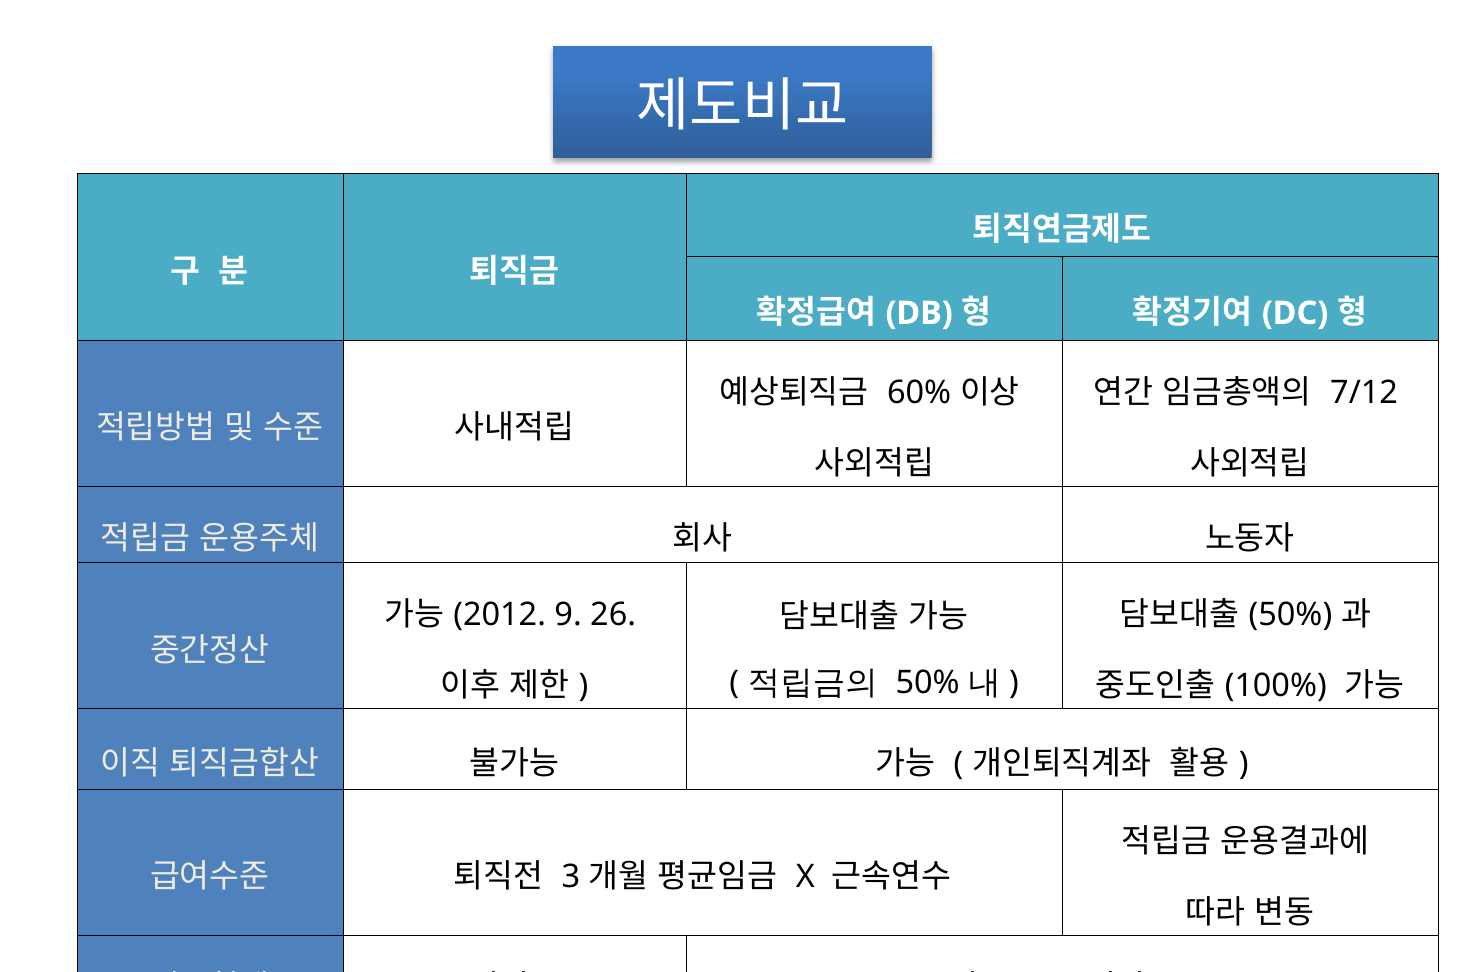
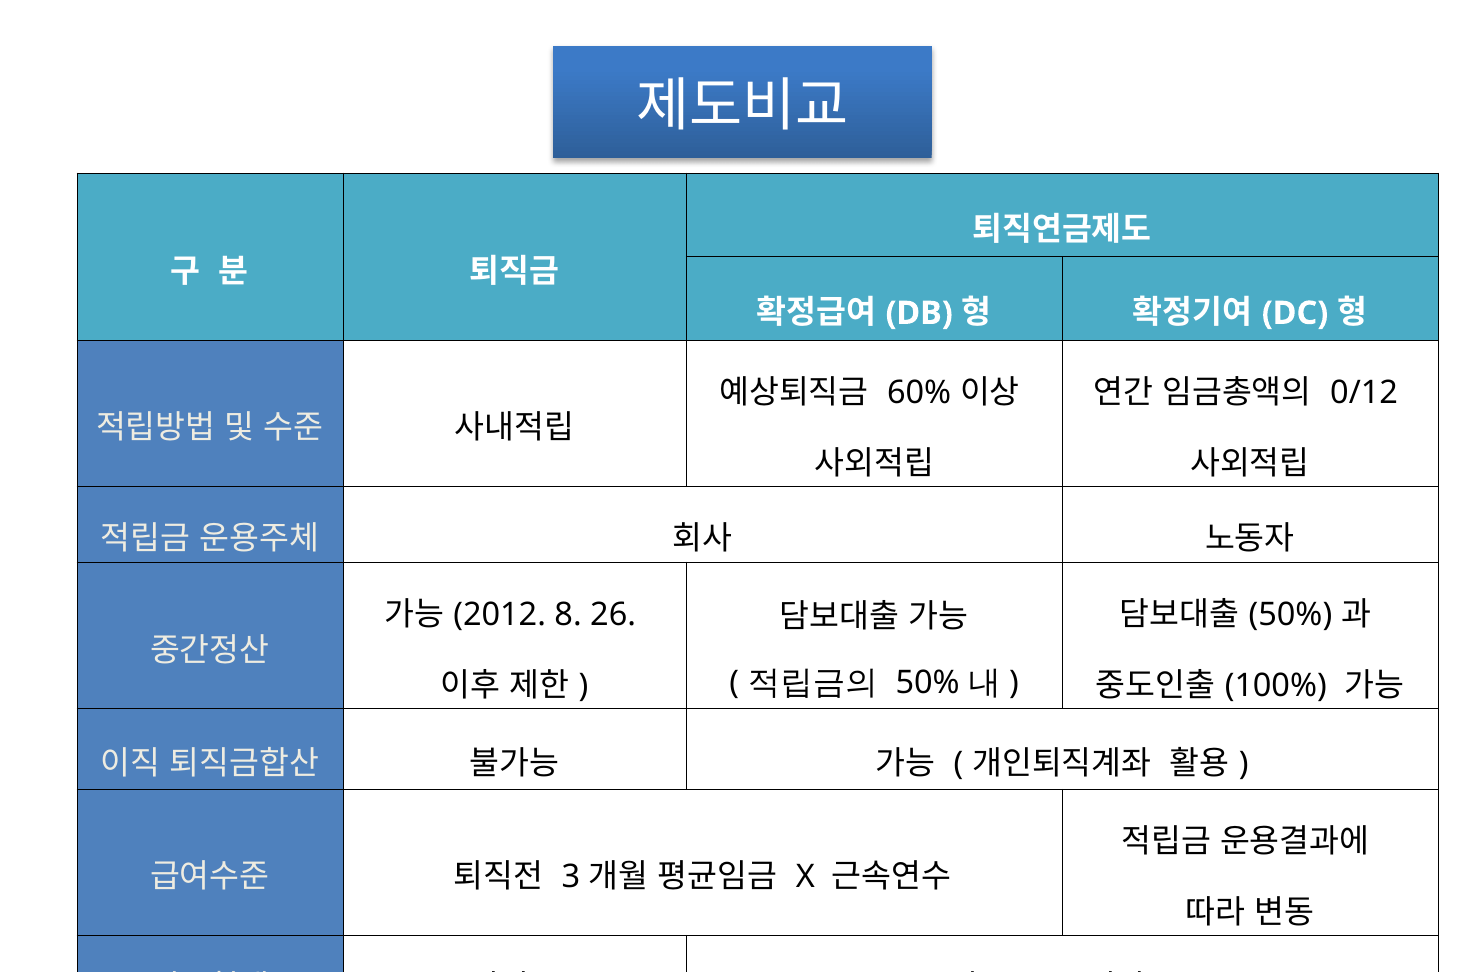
7/12: 7/12 -> 0/12
9: 9 -> 8
